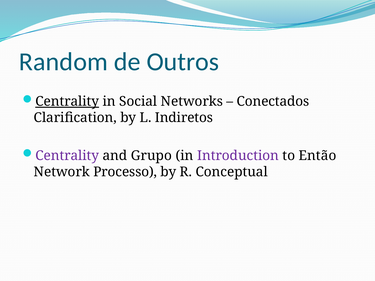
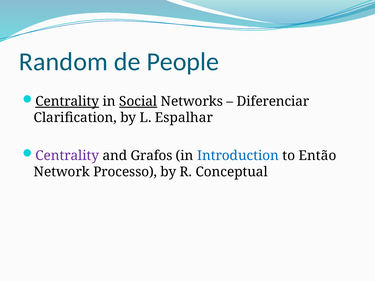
Outros: Outros -> People
Social underline: none -> present
Conectados: Conectados -> Diferenciar
Indiretos: Indiretos -> Espalhar
Grupo: Grupo -> Grafos
Introduction colour: purple -> blue
